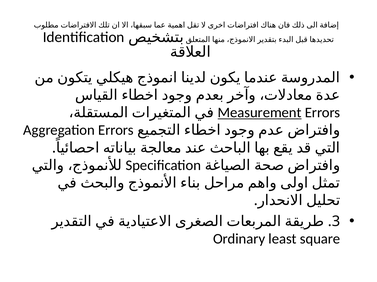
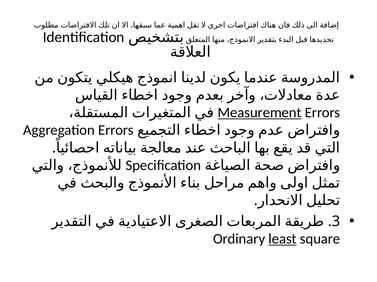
least underline: none -> present
